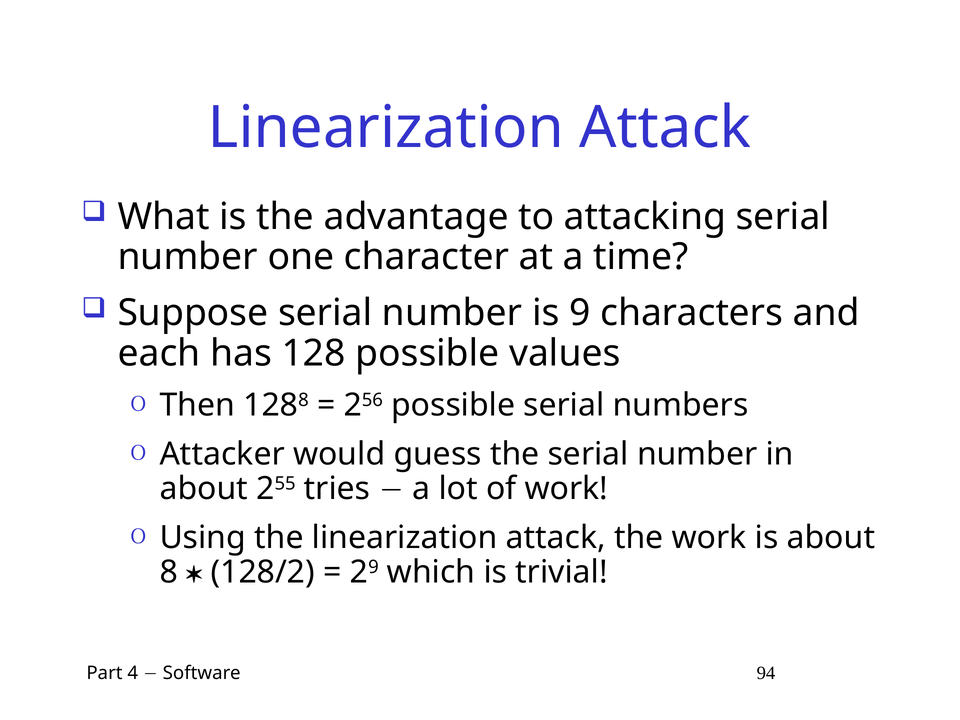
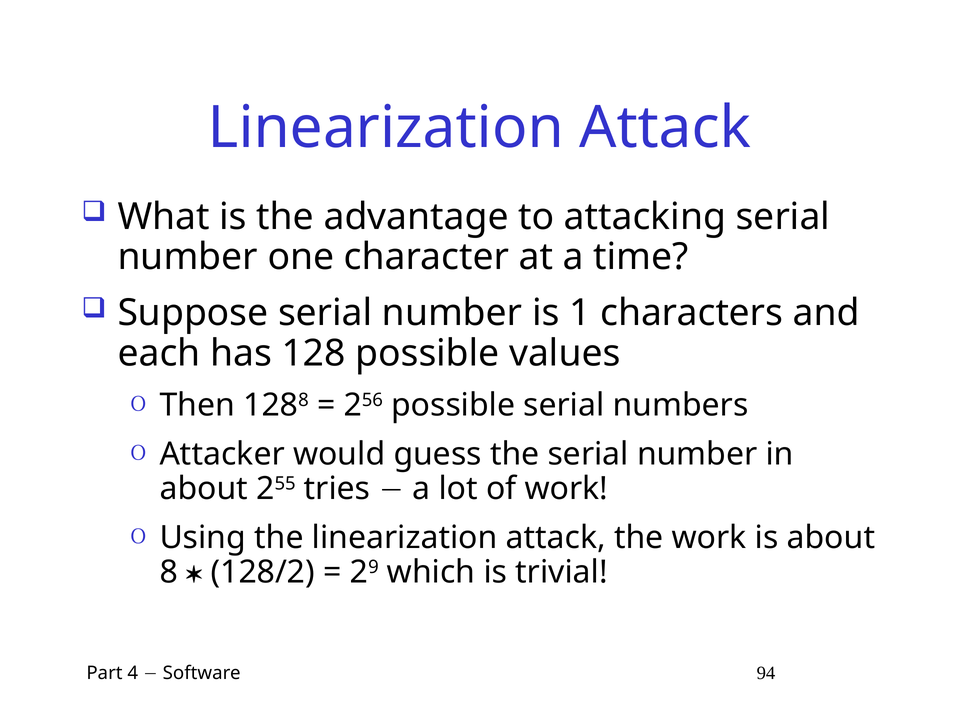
9: 9 -> 1
